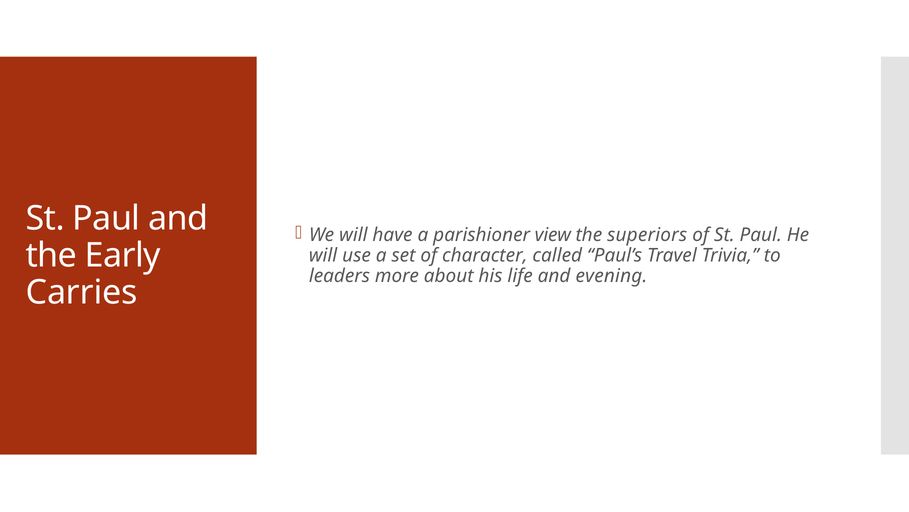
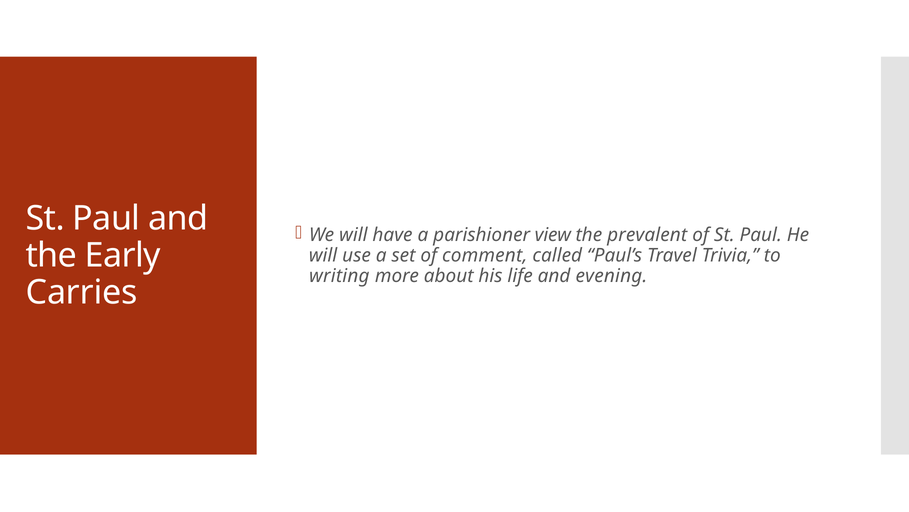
superiors: superiors -> prevalent
character: character -> comment
leaders: leaders -> writing
